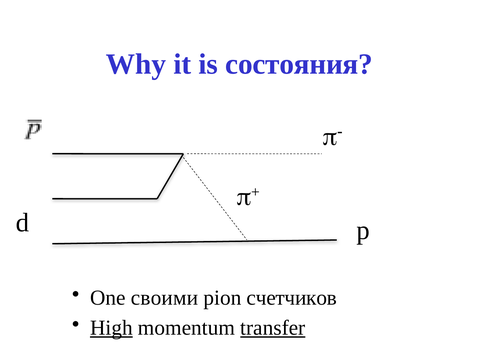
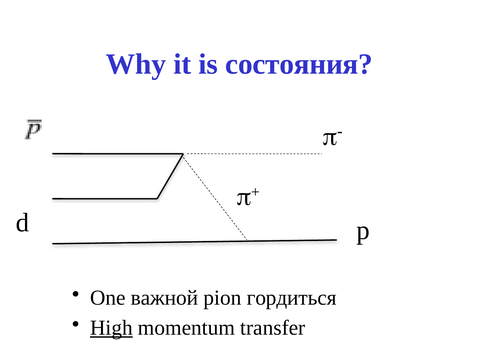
своими: своими -> важной
счетчиков: счетчиков -> гордиться
transfer underline: present -> none
